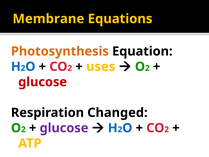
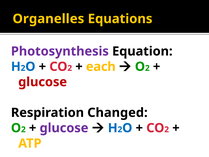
Membrane: Membrane -> Organelles
Photosynthesis colour: orange -> purple
uses at (101, 67): uses -> each
